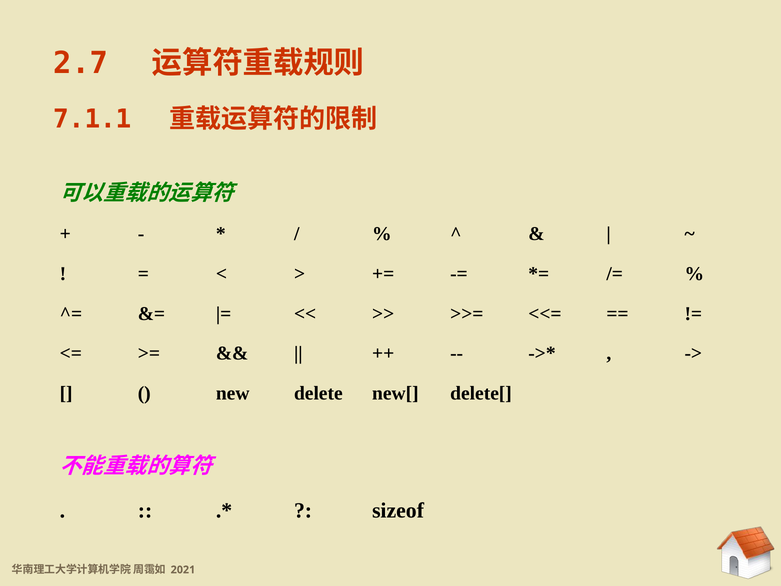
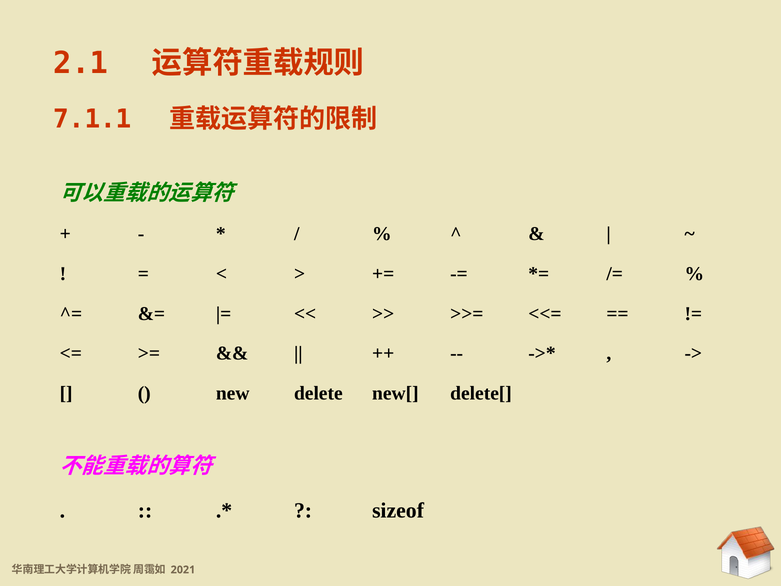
2.7: 2.7 -> 2.1
